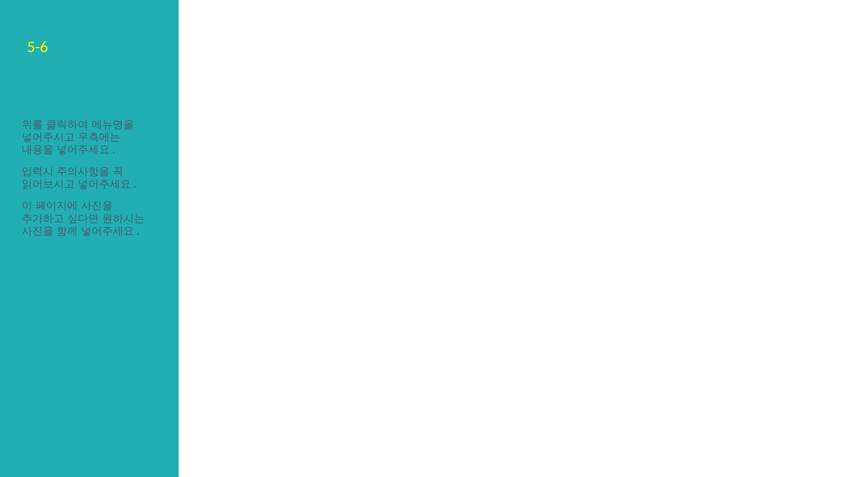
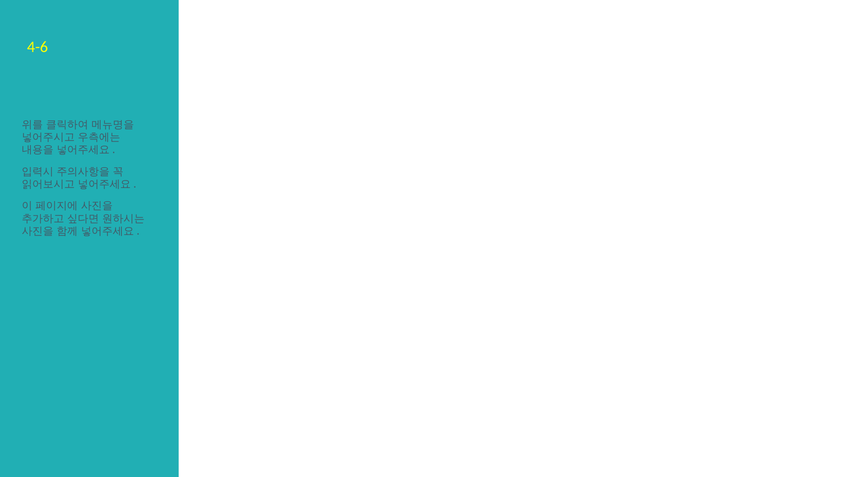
5-6: 5-6 -> 4-6
